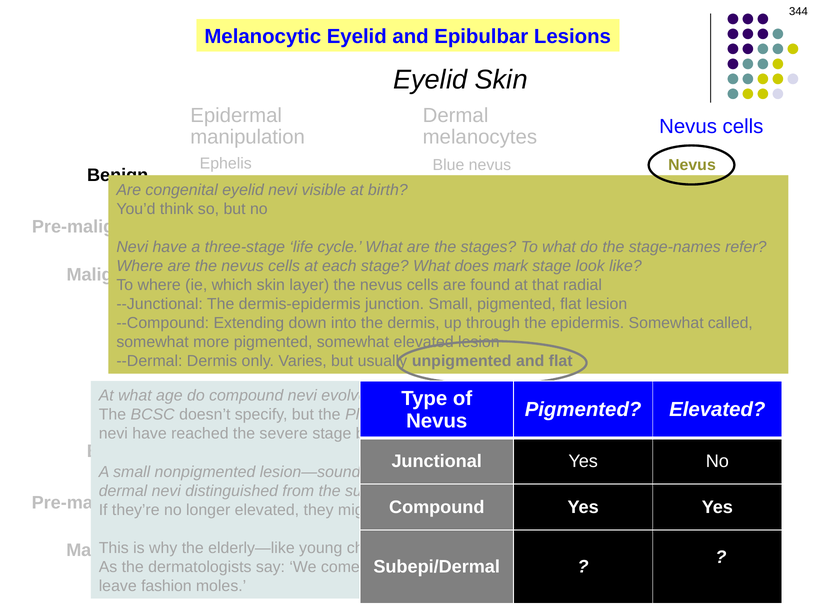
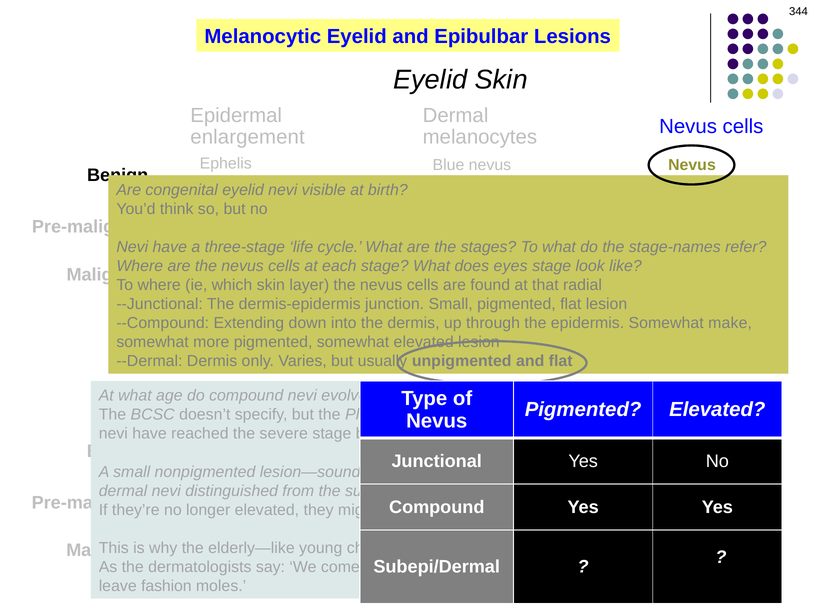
manipulation: manipulation -> enlargement
mark: mark -> eyes
called: called -> make
